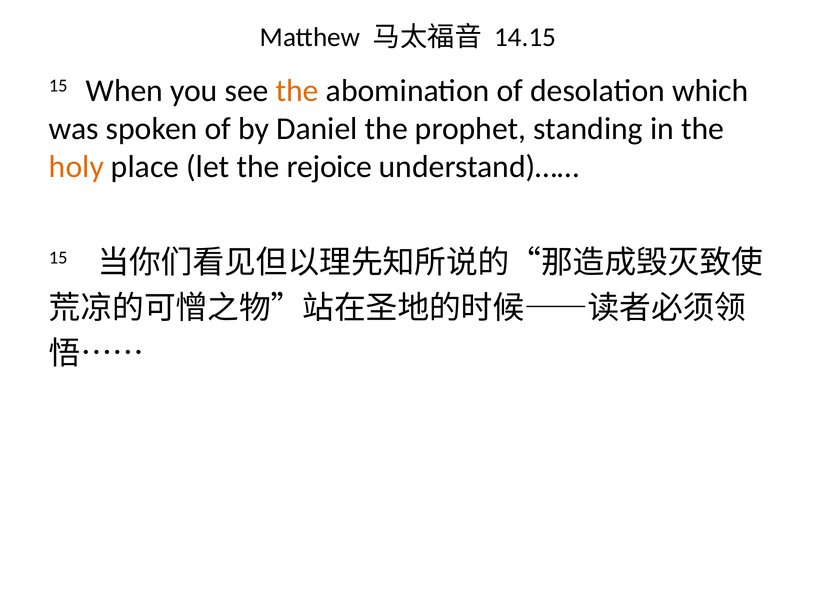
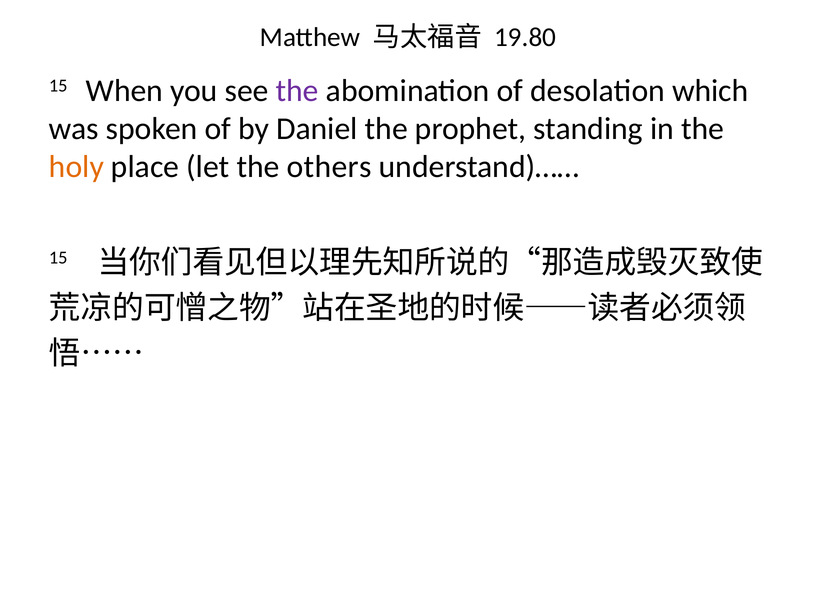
14.15: 14.15 -> 19.80
the at (297, 91) colour: orange -> purple
rejoice: rejoice -> others
